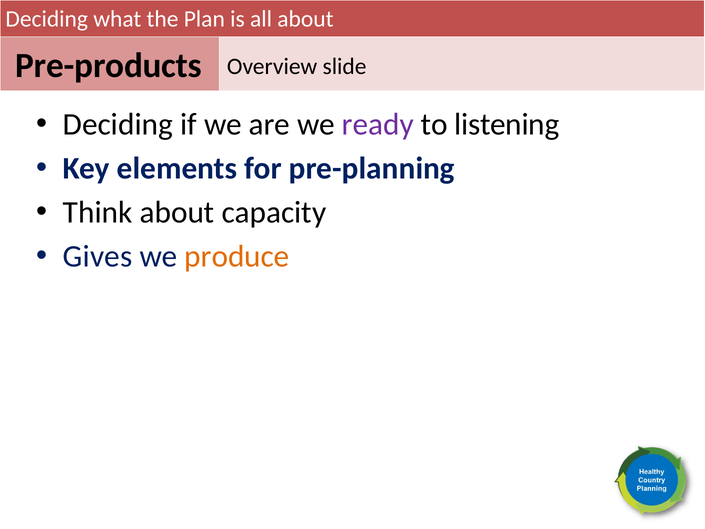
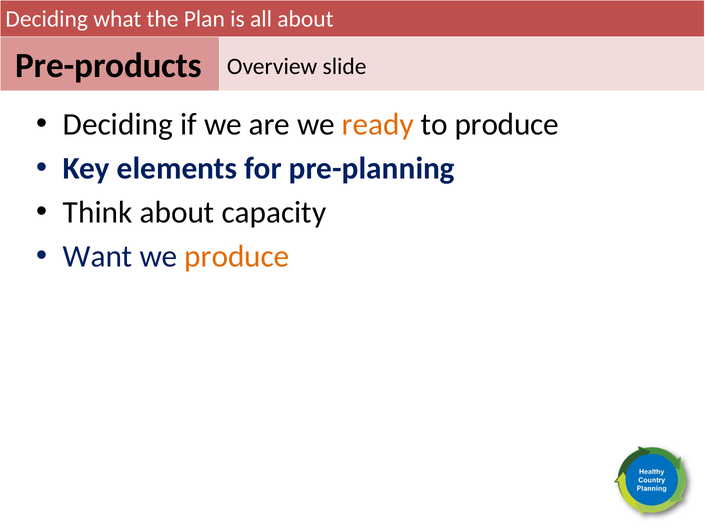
ready colour: purple -> orange
to listening: listening -> produce
Gives: Gives -> Want
